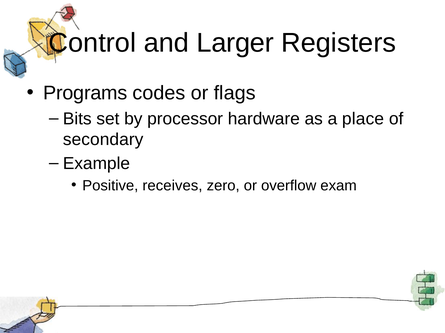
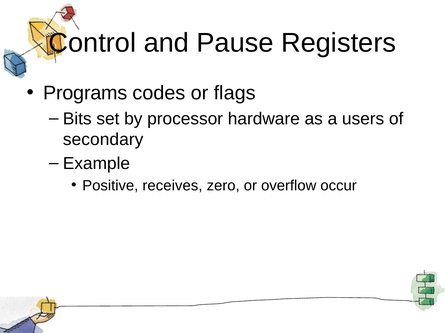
Larger: Larger -> Pause
place: place -> users
exam: exam -> occur
